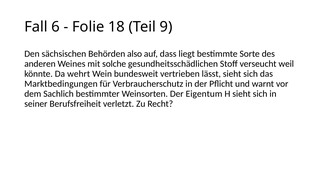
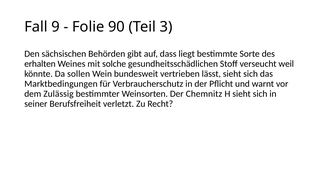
6: 6 -> 9
18: 18 -> 90
9: 9 -> 3
also: also -> gibt
anderen: anderen -> erhalten
wehrt: wehrt -> sollen
Sachlich: Sachlich -> Zulässig
Eigentum: Eigentum -> Chemnitz
